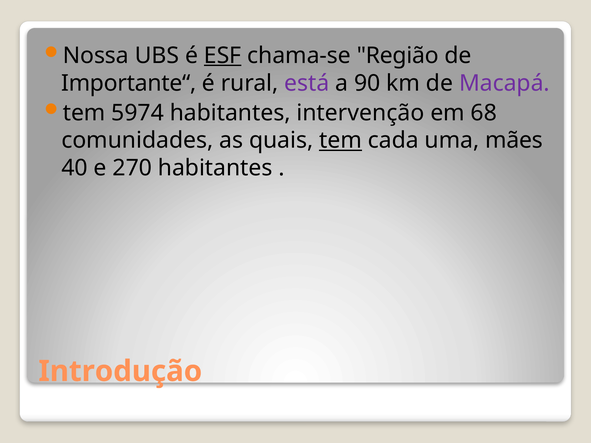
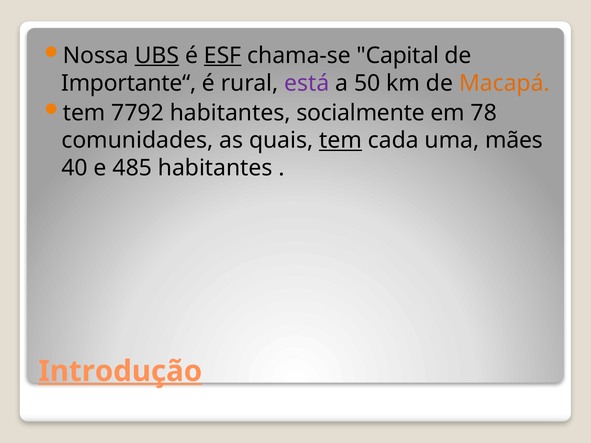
UBS underline: none -> present
Região: Região -> Capital
90: 90 -> 50
Macapá colour: purple -> orange
5974: 5974 -> 7792
intervenção: intervenção -> socialmente
68: 68 -> 78
270: 270 -> 485
Introdução underline: none -> present
